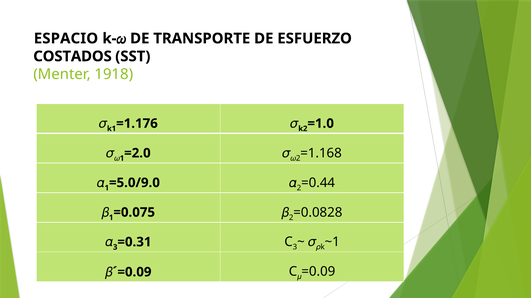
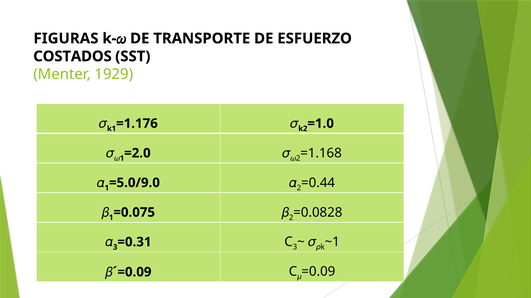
ESPACIO: ESPACIO -> FIGURAS
1918: 1918 -> 1929
